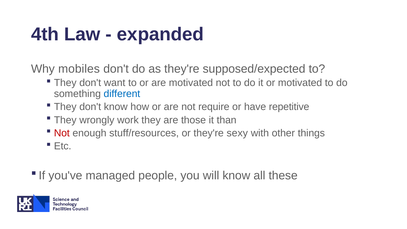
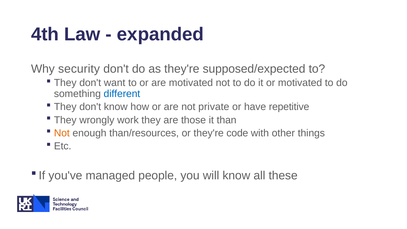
mobiles: mobiles -> security
require: require -> private
Not at (62, 133) colour: red -> orange
stuff/resources: stuff/resources -> than/resources
sexy: sexy -> code
